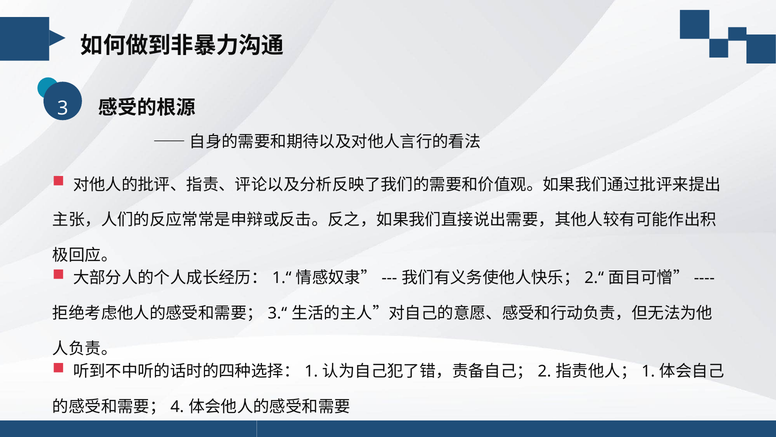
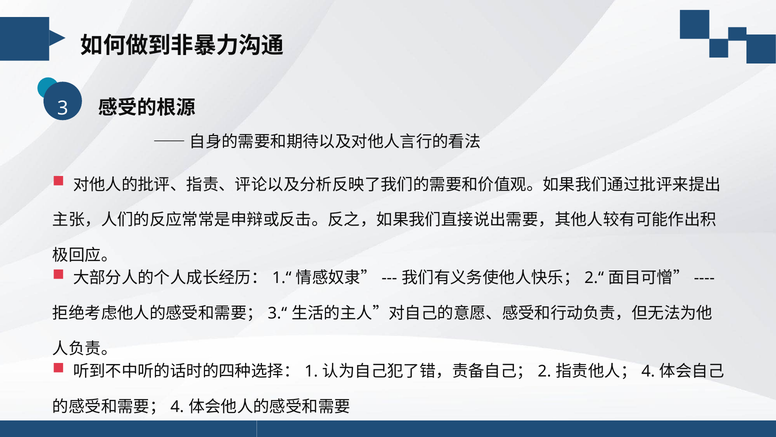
1 at (648, 371): 1 -> 4
